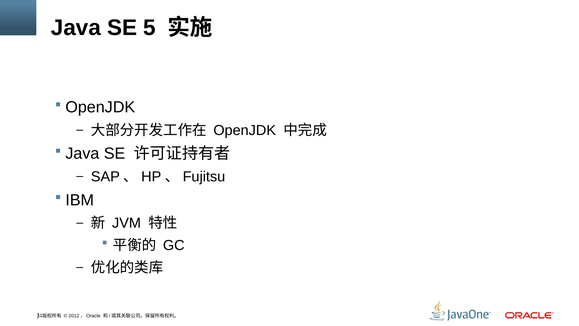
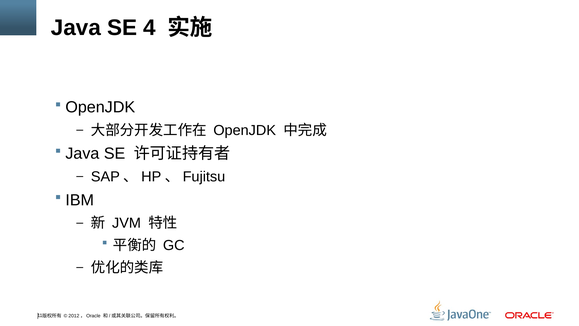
5: 5 -> 4
